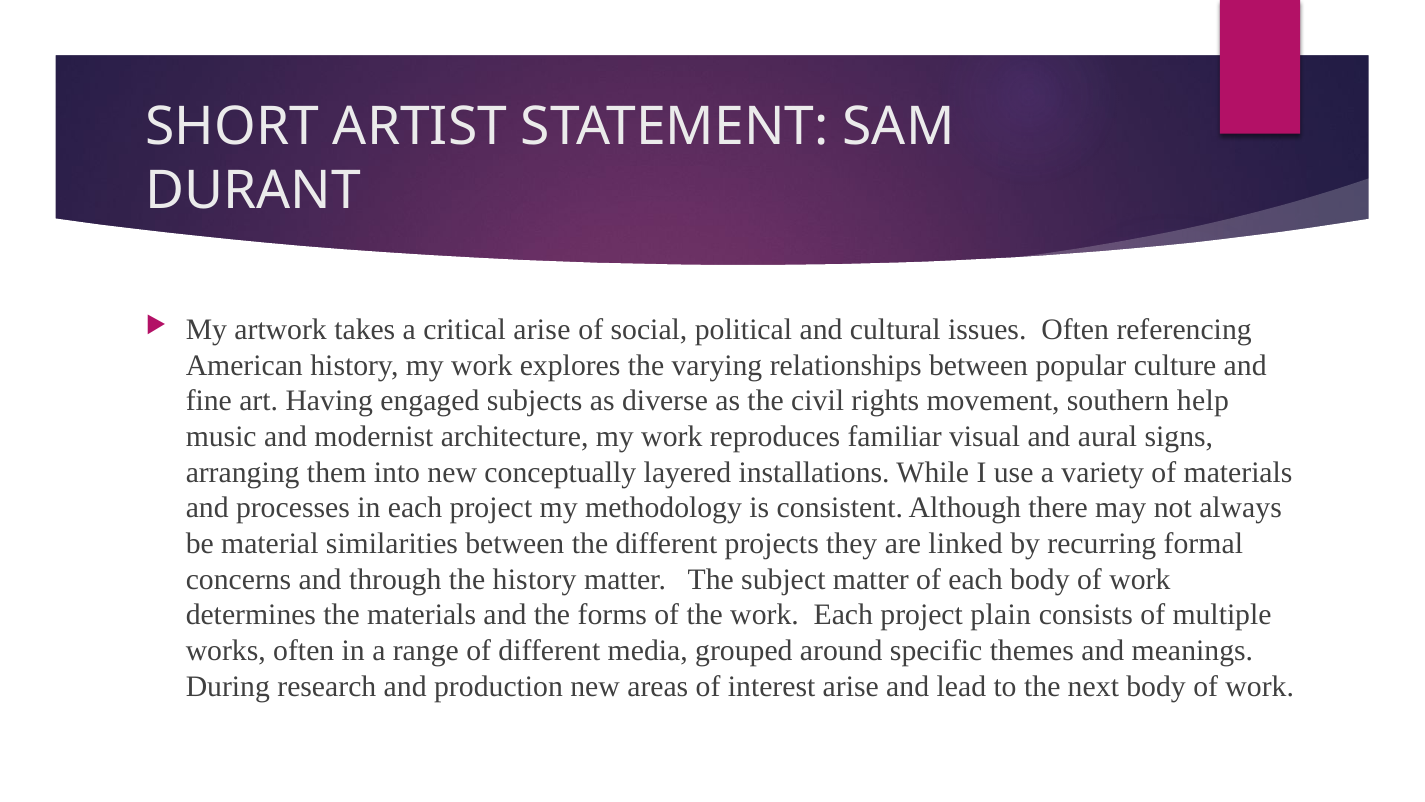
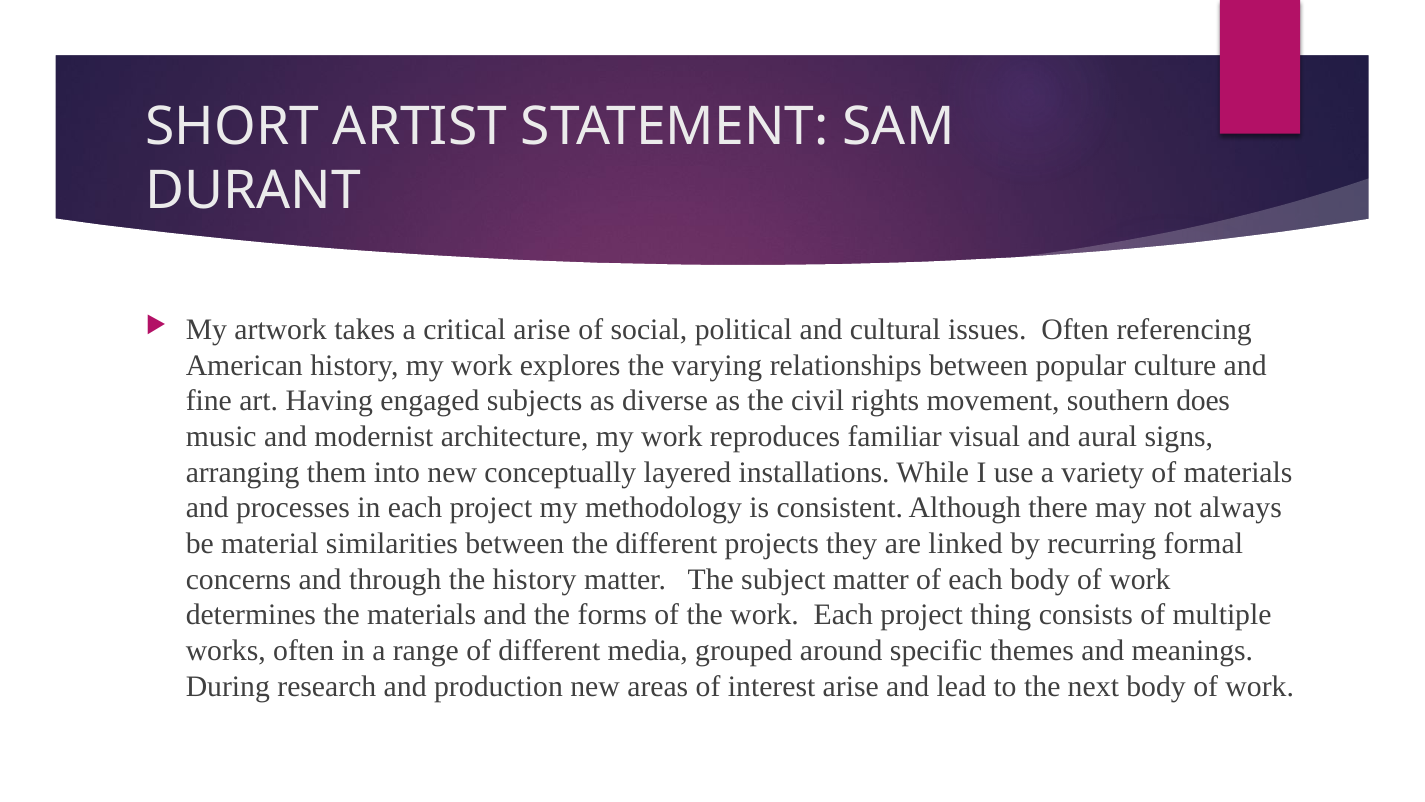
help: help -> does
plain: plain -> thing
